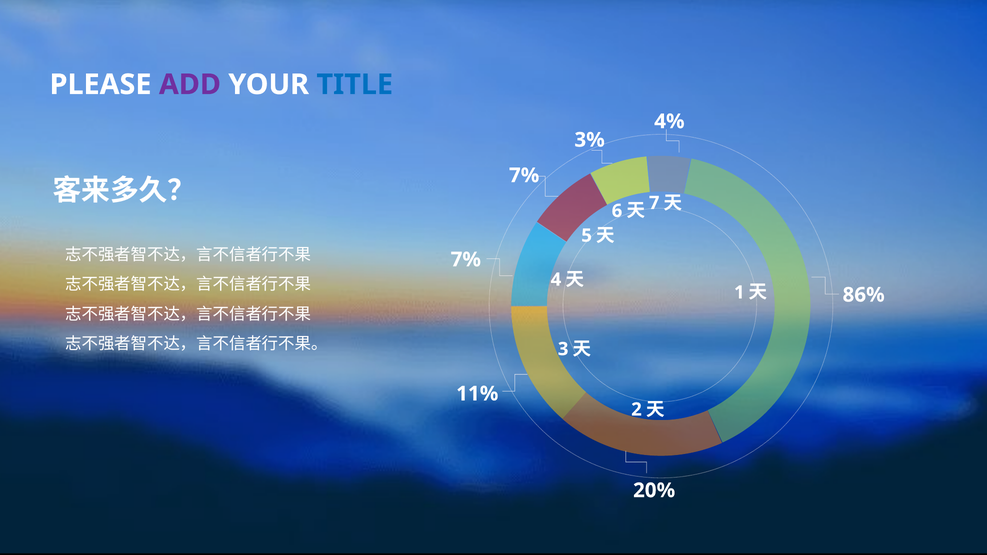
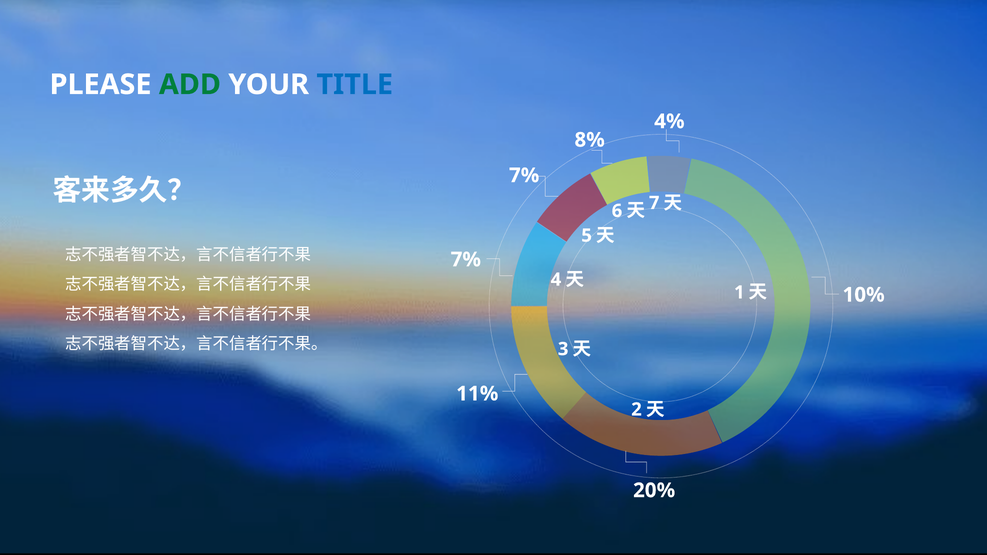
ADD colour: purple -> green
3%: 3% -> 8%
86%: 86% -> 10%
